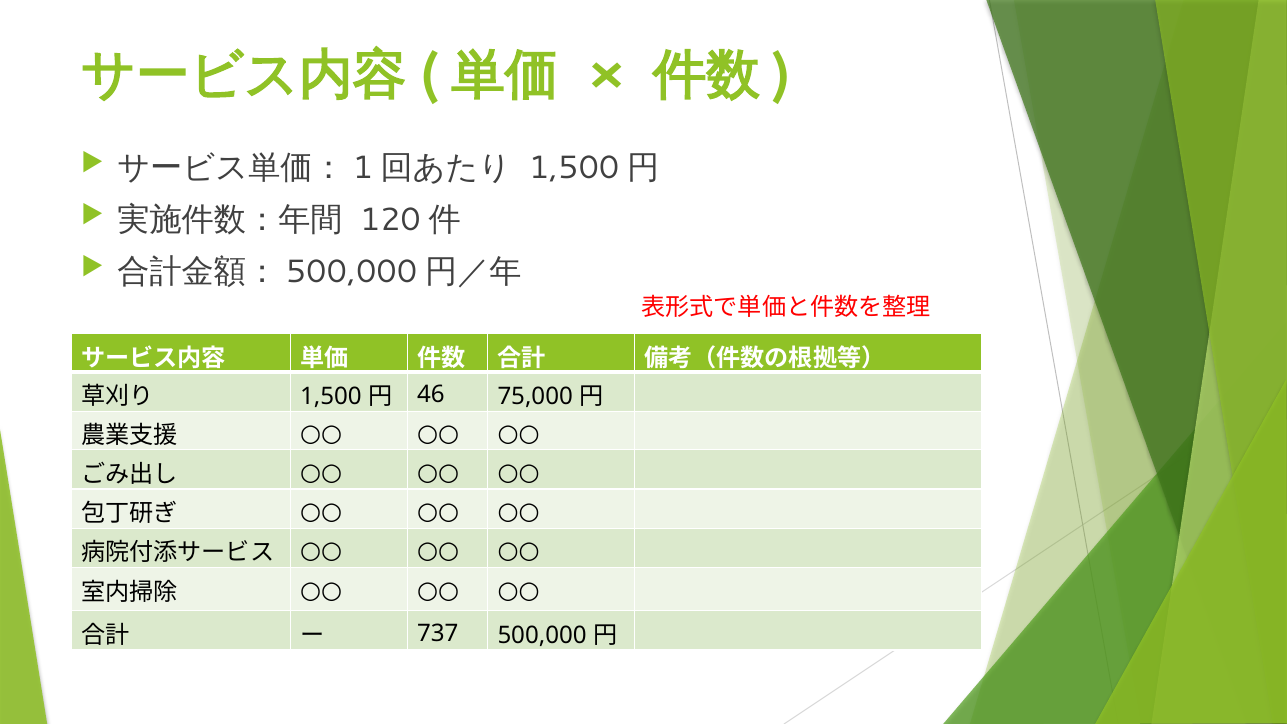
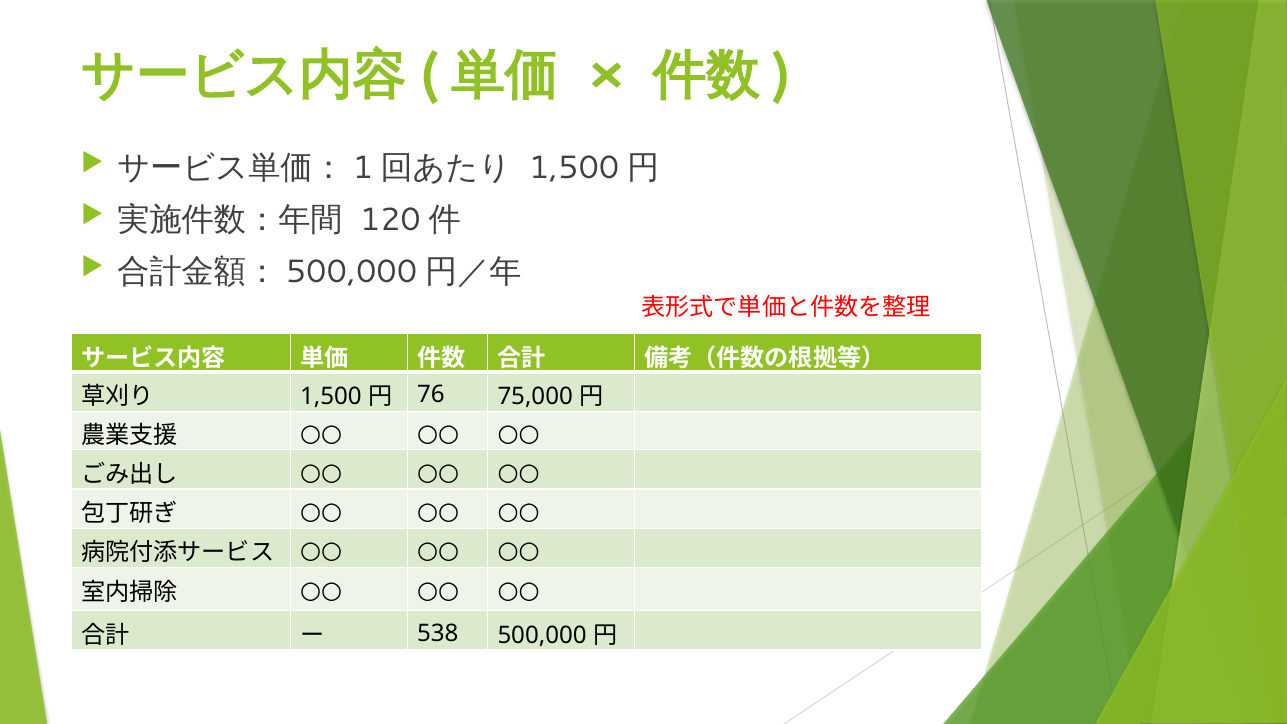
46: 46 -> 76
737: 737 -> 538
